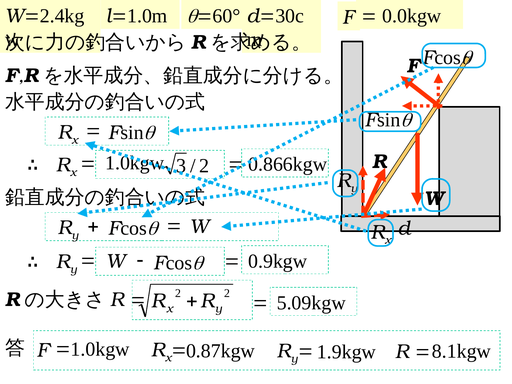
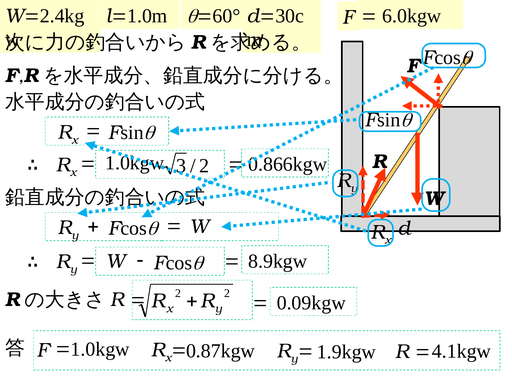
0.0kgw: 0.0kgw -> 6.0kgw
0.9kgw: 0.9kgw -> 8.9kgw
5.09kgw: 5.09kgw -> 0.09kgw
8.1kgw: 8.1kgw -> 4.1kgw
